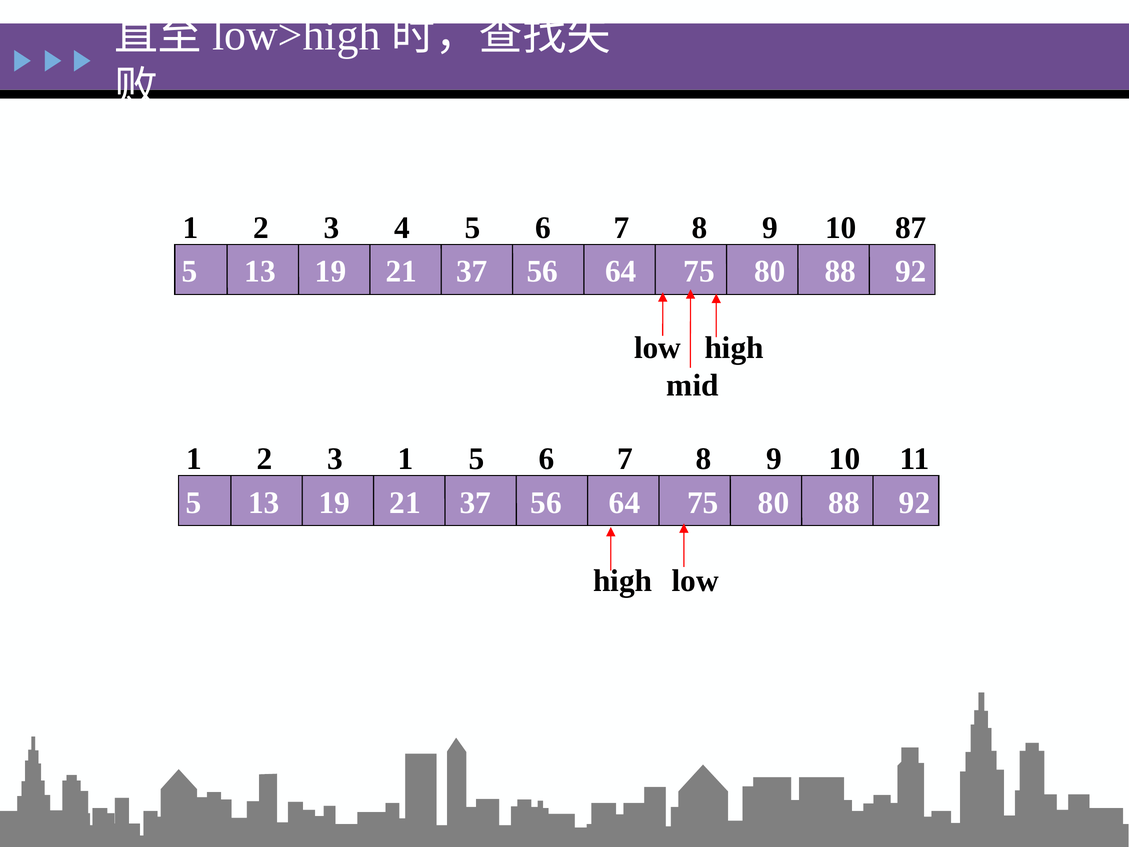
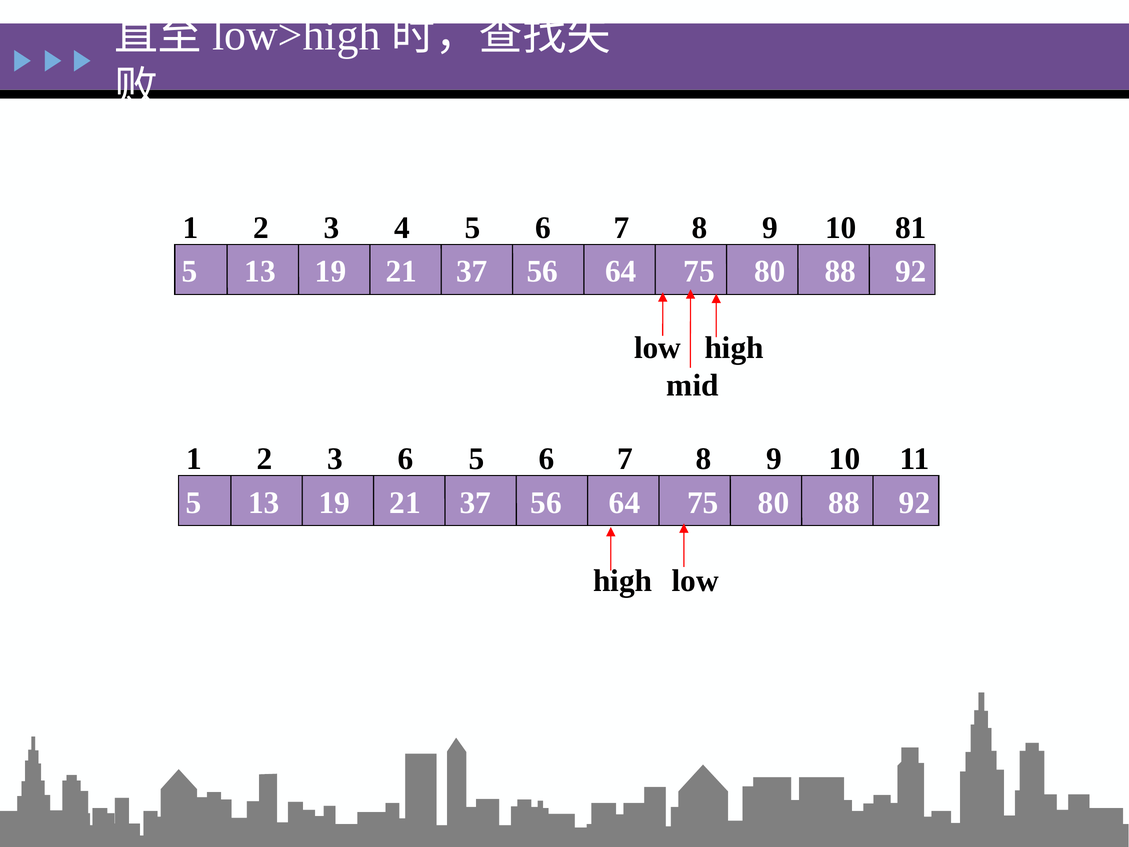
87: 87 -> 81
3 1: 1 -> 6
